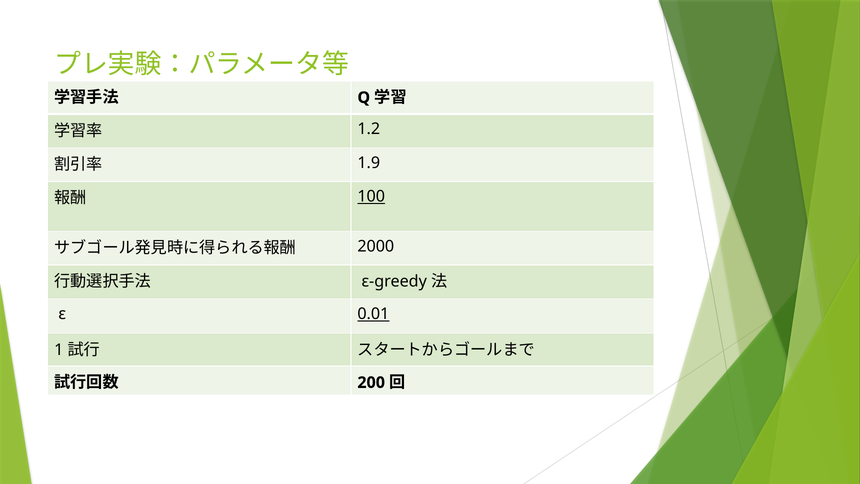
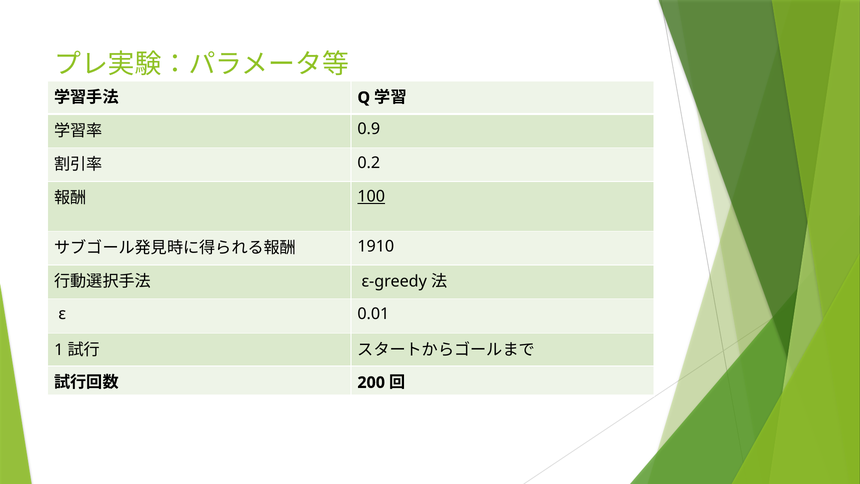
1.2: 1.2 -> 0.9
1.9: 1.9 -> 0.2
2000: 2000 -> 1910
0.01 underline: present -> none
